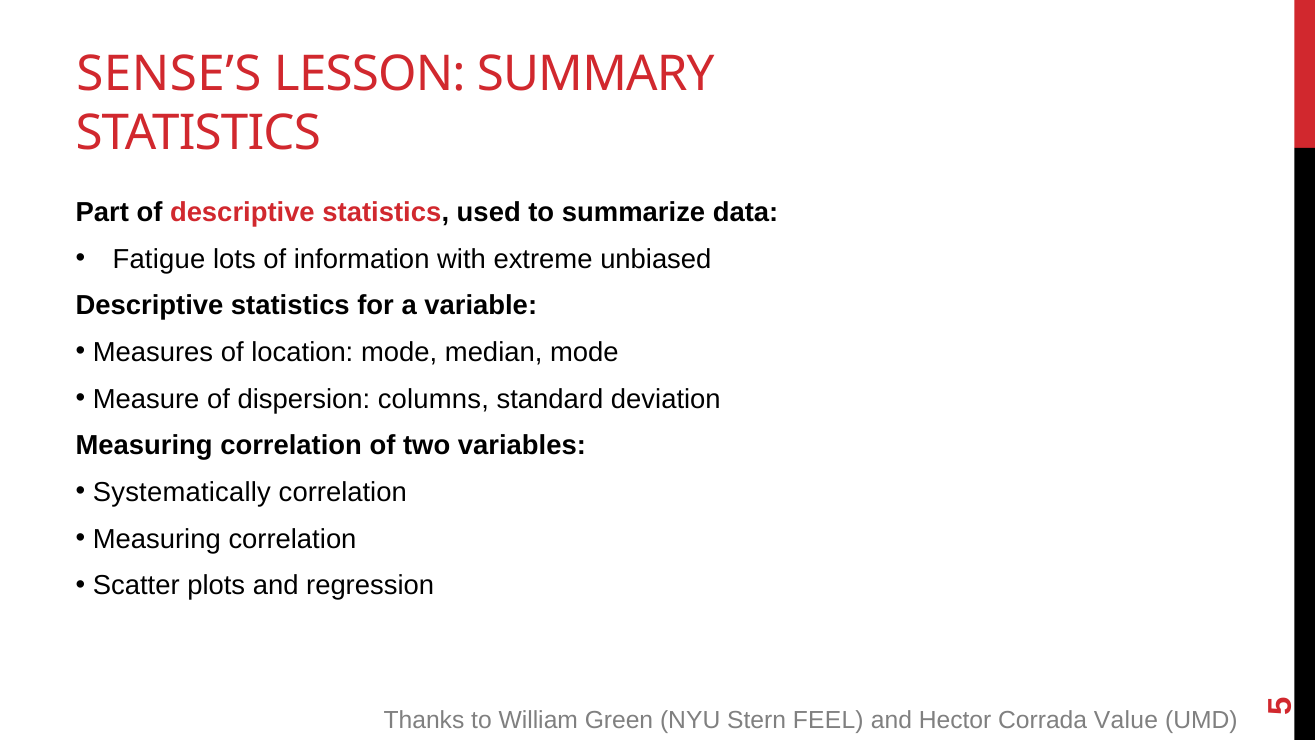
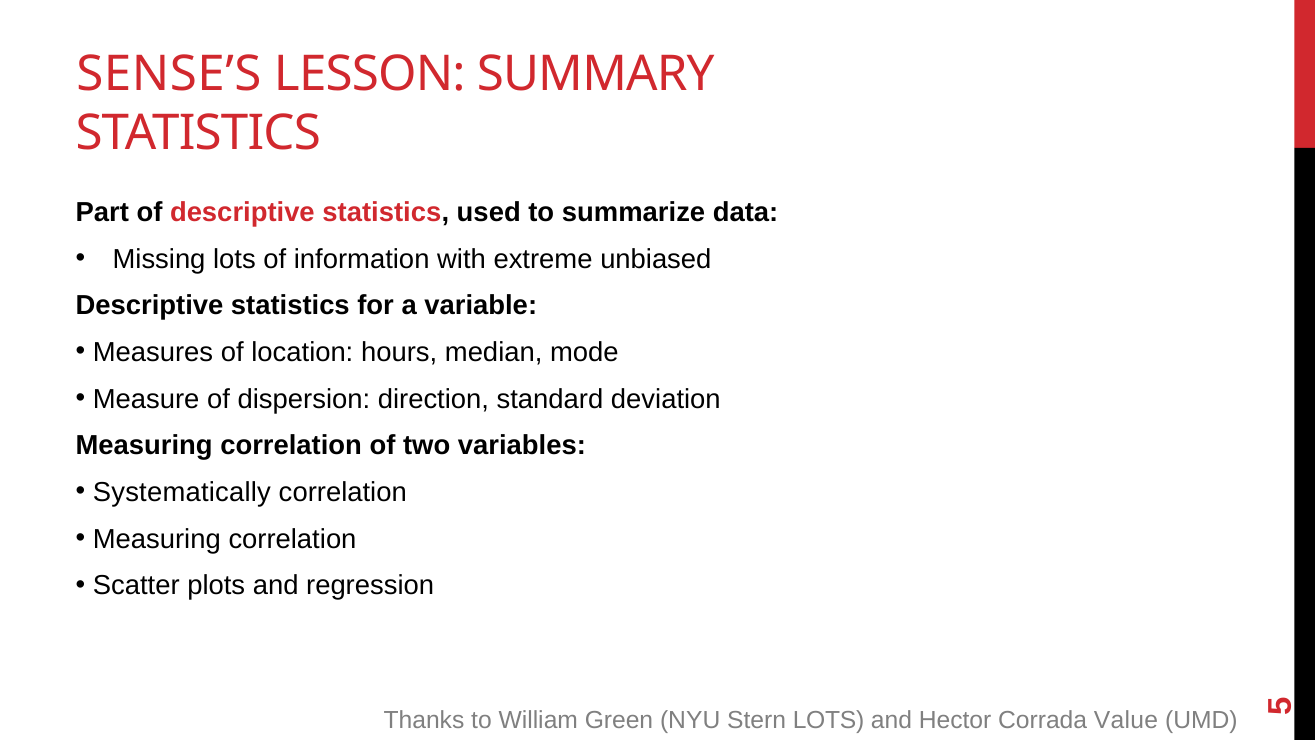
Fatigue: Fatigue -> Missing
location mode: mode -> hours
columns: columns -> direction
Stern FEEL: FEEL -> LOTS
